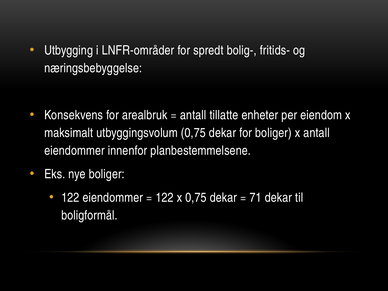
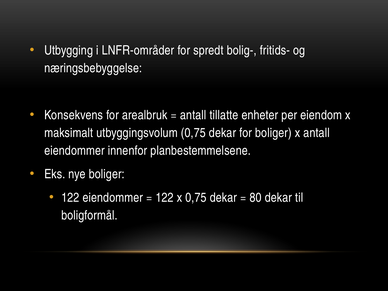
71: 71 -> 80
